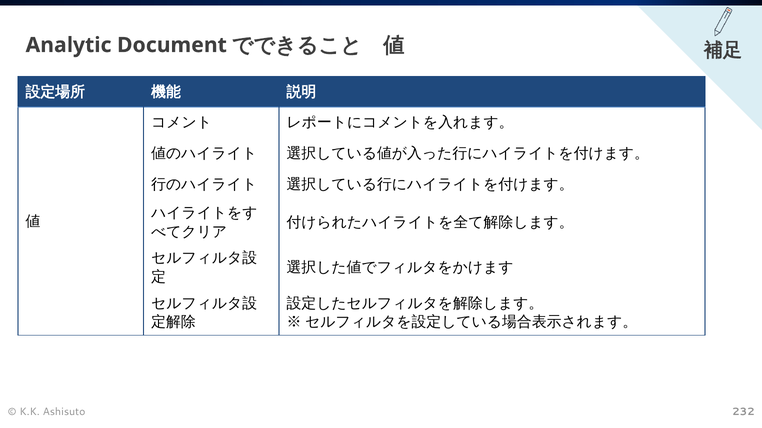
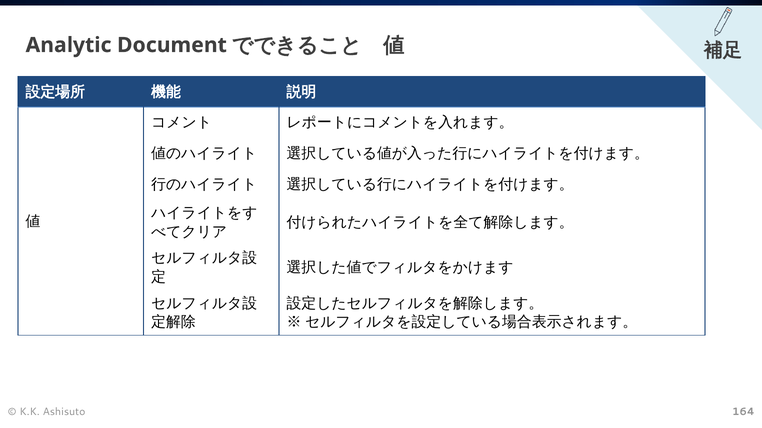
232: 232 -> 164
